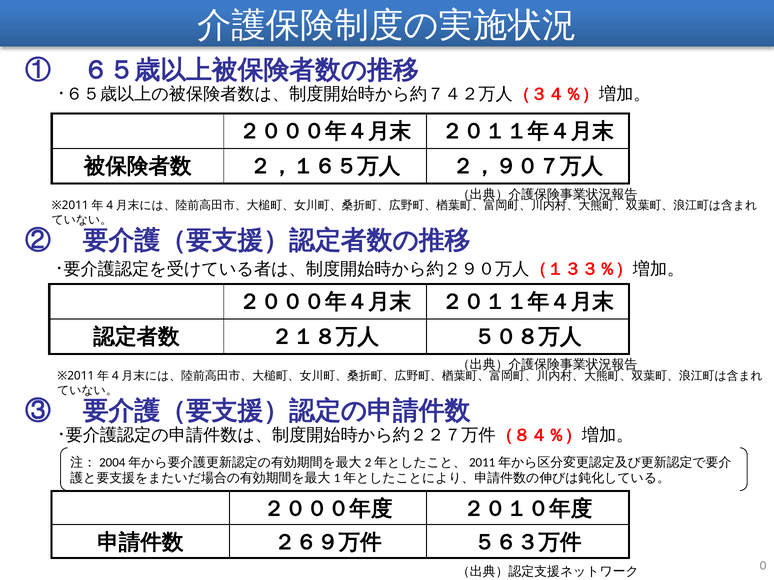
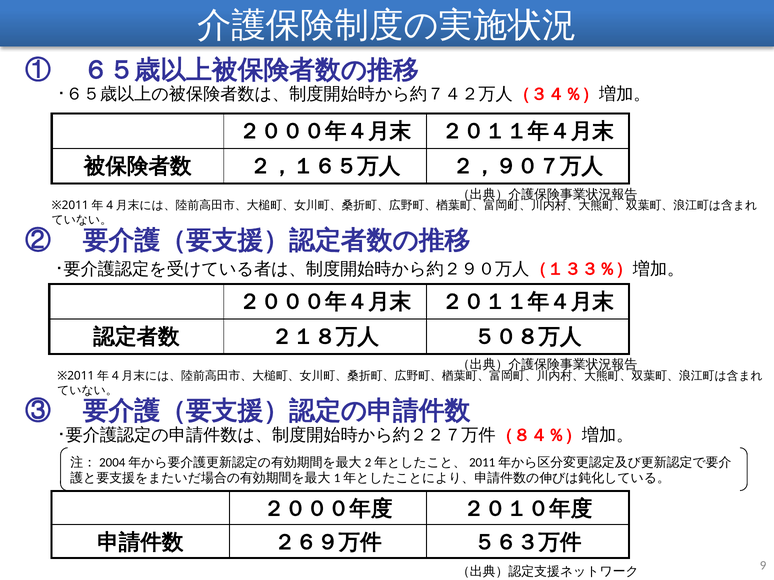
0: 0 -> 9
